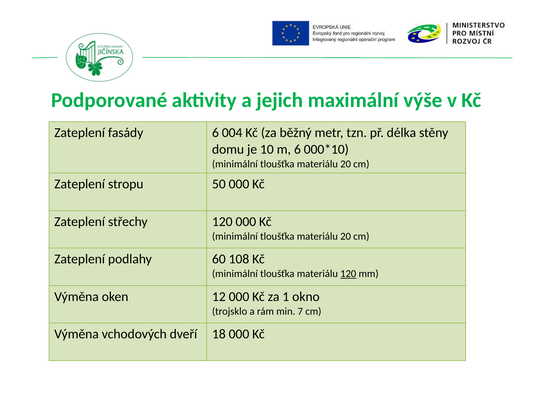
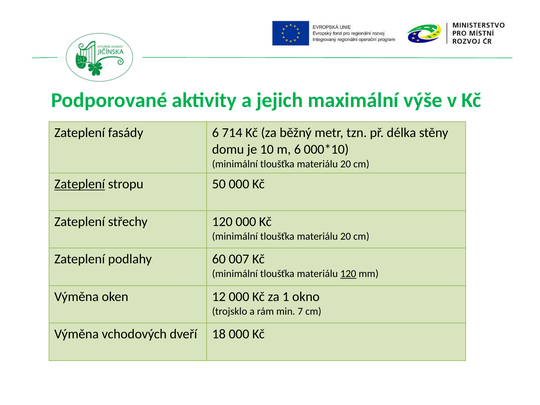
004: 004 -> 714
Zateplení at (80, 184) underline: none -> present
108: 108 -> 007
